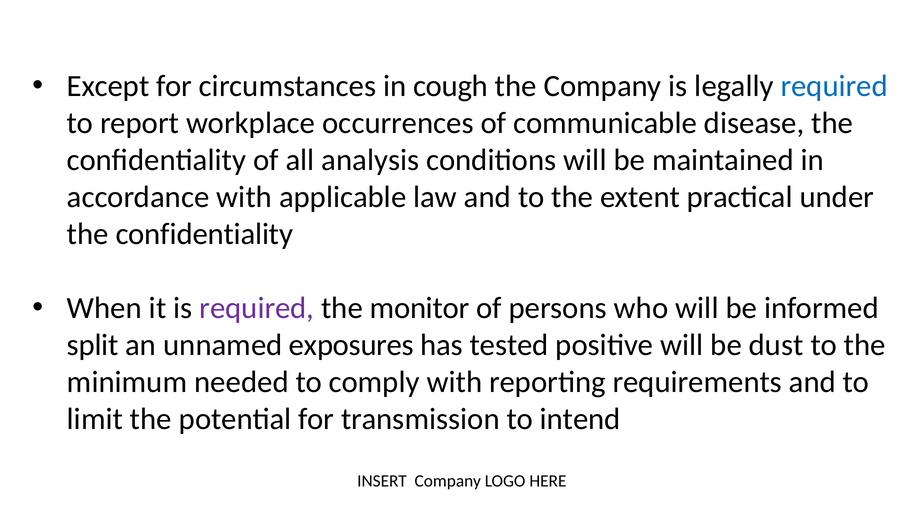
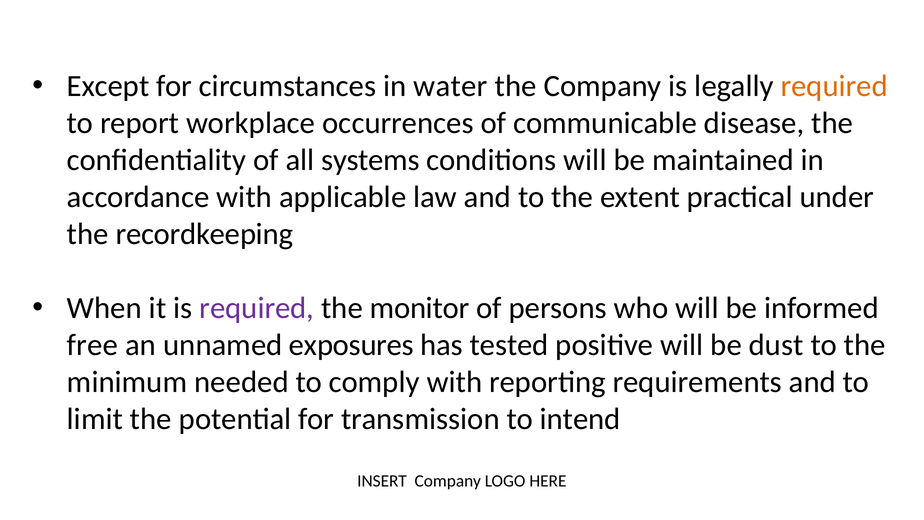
cough: cough -> water
required at (834, 86) colour: blue -> orange
analysis: analysis -> systems
confidentiality at (204, 234): confidentiality -> recordkeeping
split: split -> free
